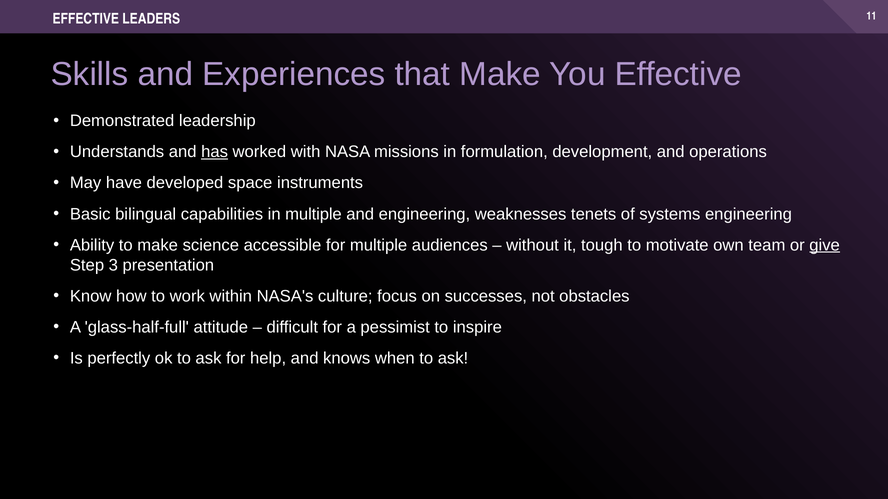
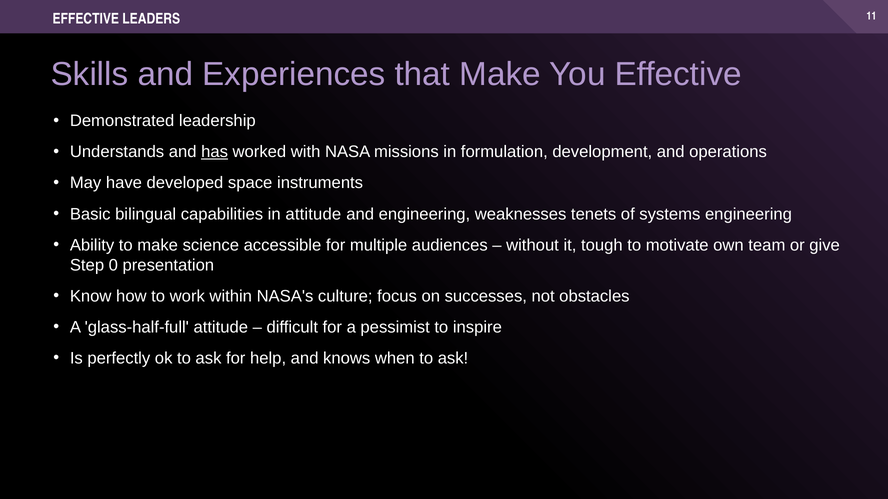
in multiple: multiple -> attitude
give underline: present -> none
3: 3 -> 0
